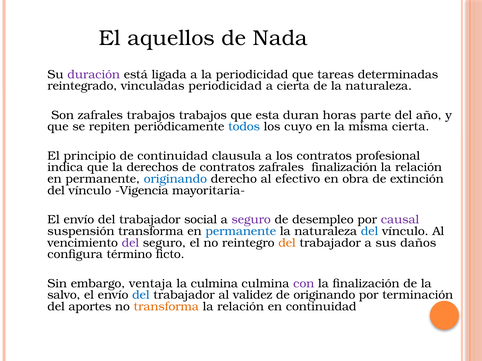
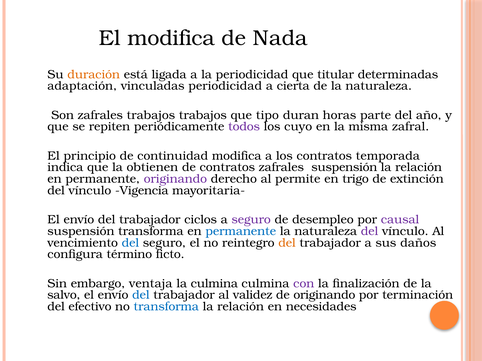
El aquellos: aquellos -> modifica
duración colour: purple -> orange
tareas: tareas -> titular
reintegrado: reintegrado -> adaptación
esta: esta -> tipo
todos colour: blue -> purple
misma cierta: cierta -> zafral
continuidad clausula: clausula -> modifica
profesional: profesional -> temporada
derechos: derechos -> obtienen
zafrales finalización: finalización -> suspensión
originando at (175, 179) colour: blue -> purple
efectivo: efectivo -> permite
obra: obra -> trigo
social: social -> ciclos
del at (370, 231) colour: blue -> purple
del at (130, 243) colour: purple -> blue
aportes: aportes -> efectivo
transforma at (166, 307) colour: orange -> blue
en continuidad: continuidad -> necesidades
